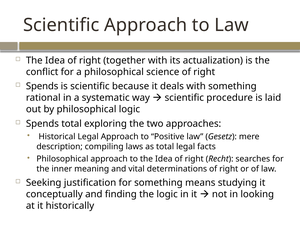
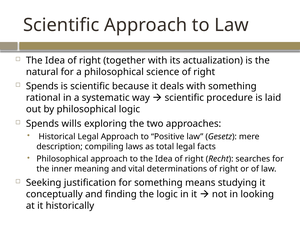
conflict: conflict -> natural
Spends total: total -> wills
